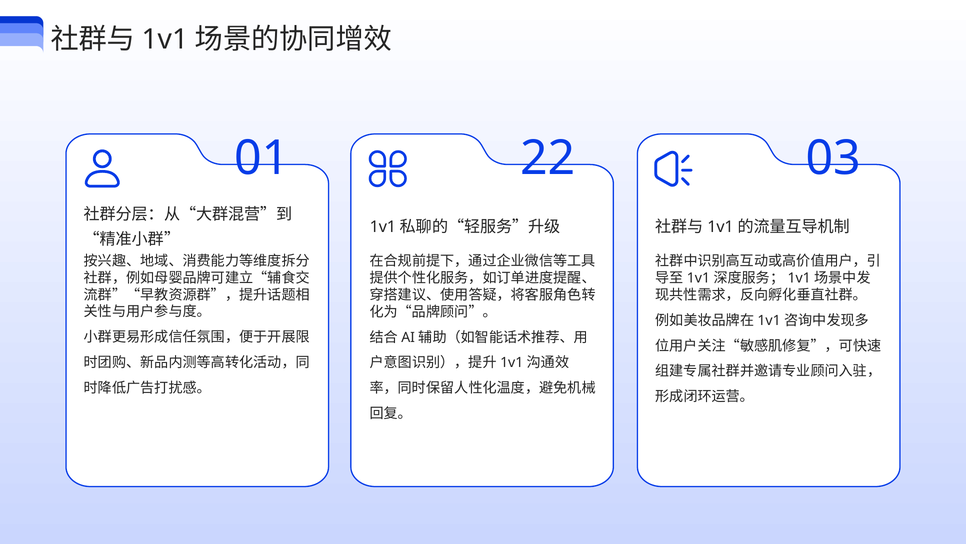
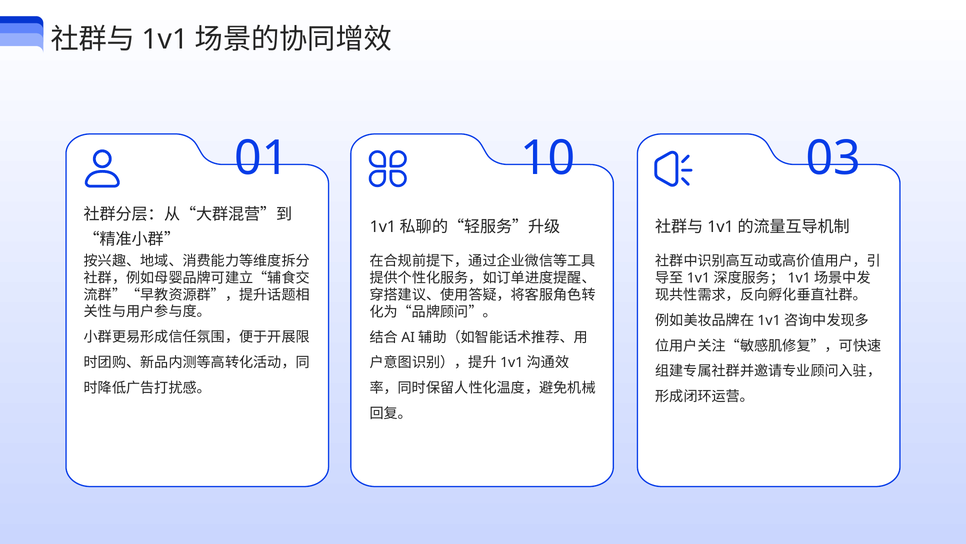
22: 22 -> 10
